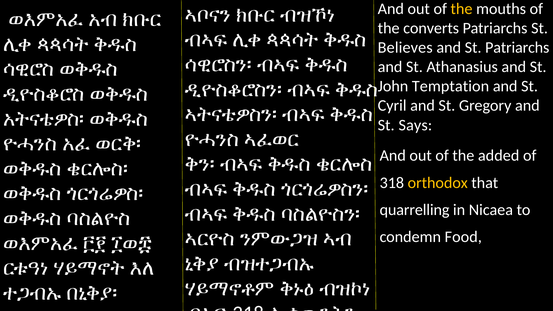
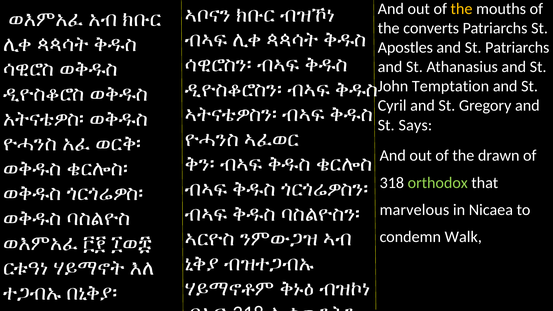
Believes: Believes -> Apostles
added: added -> drawn
orthodox colour: yellow -> light green
quarrelling: quarrelling -> marvelous
Food: Food -> Walk
